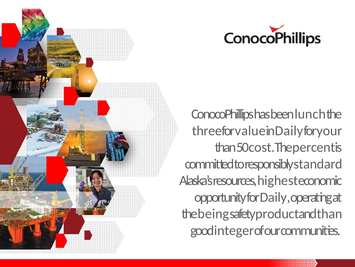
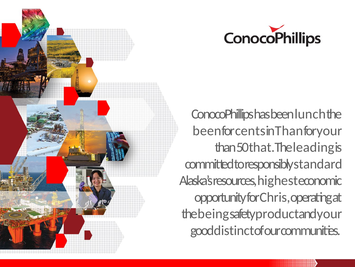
three at (207, 130): three -> been
value: value -> cents
in Daily: Daily -> Than
cost: cost -> that
percent: percent -> leading
for Daily: Daily -> Chris
and than: than -> your
integer: integer -> distinct
